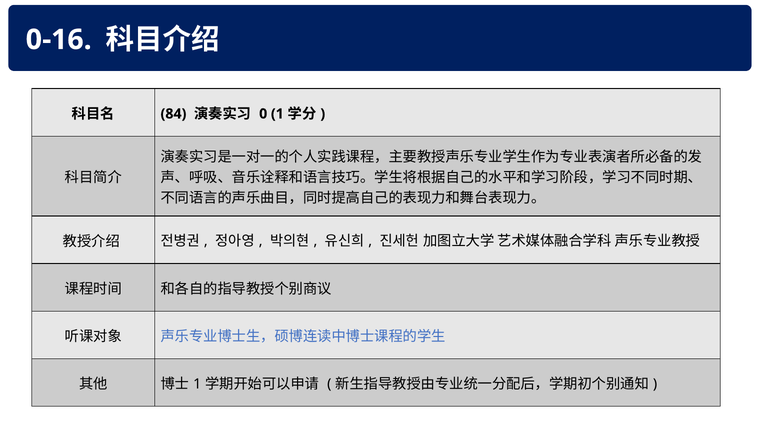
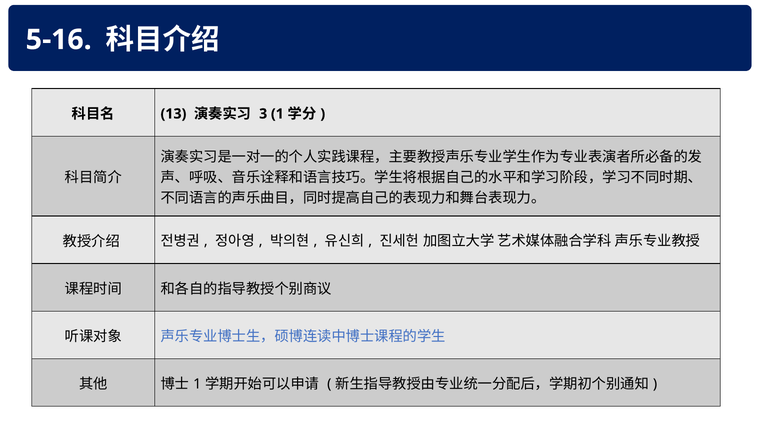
0-16: 0-16 -> 5-16
84: 84 -> 13
0: 0 -> 3
